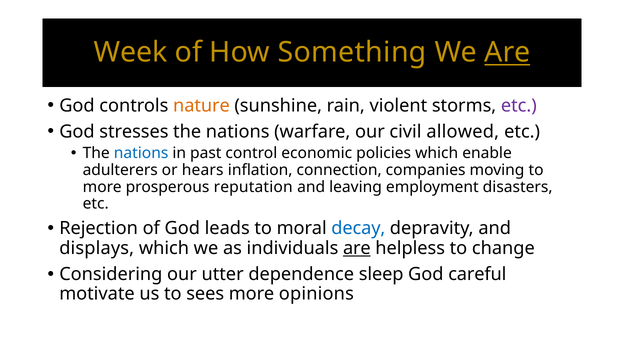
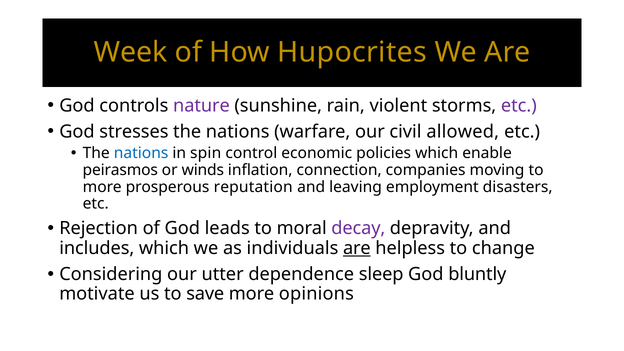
Something: Something -> Hupocrites
Are at (507, 52) underline: present -> none
nature colour: orange -> purple
past: past -> spin
adulterers: adulterers -> peirasmos
hears: hears -> winds
decay colour: blue -> purple
displays: displays -> includes
careful: careful -> bluntly
sees: sees -> save
